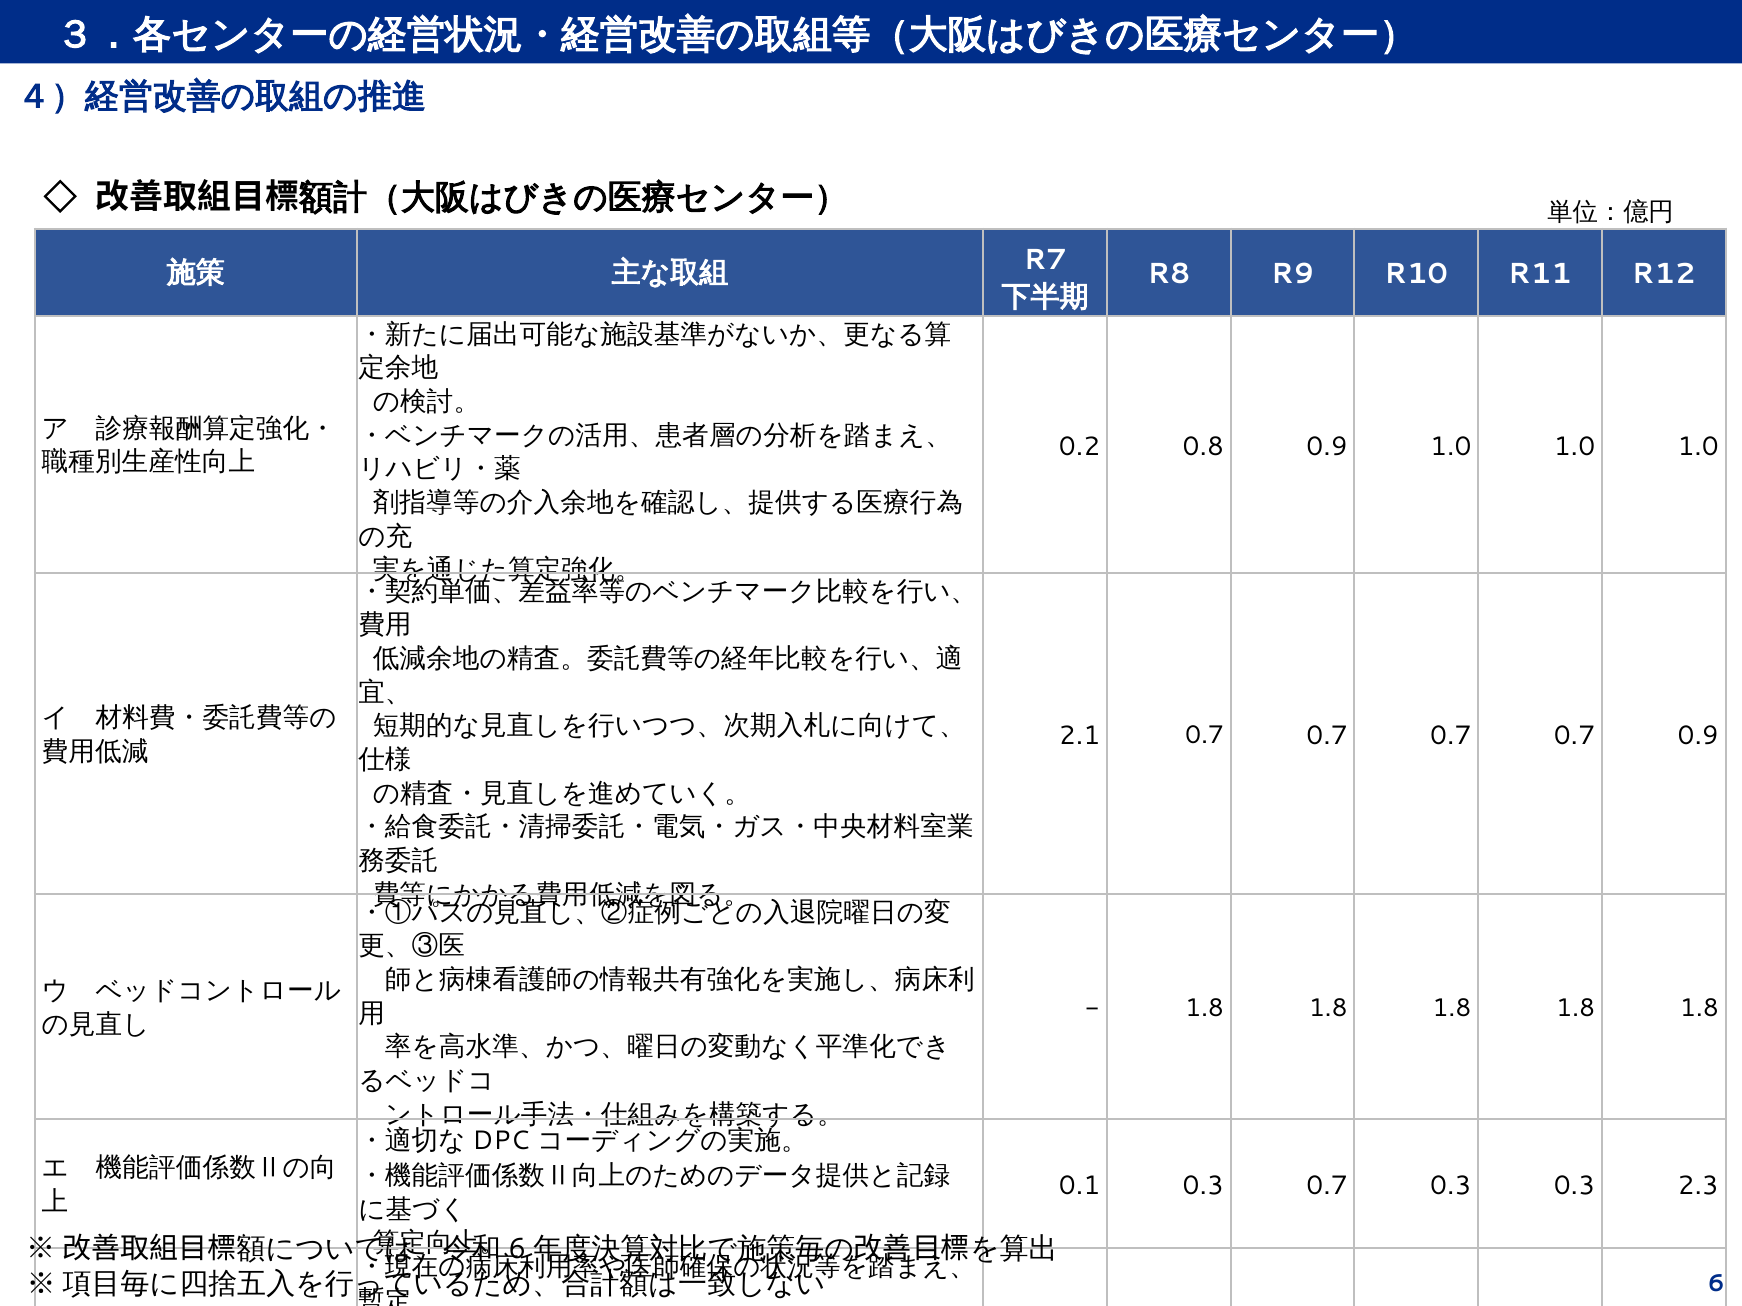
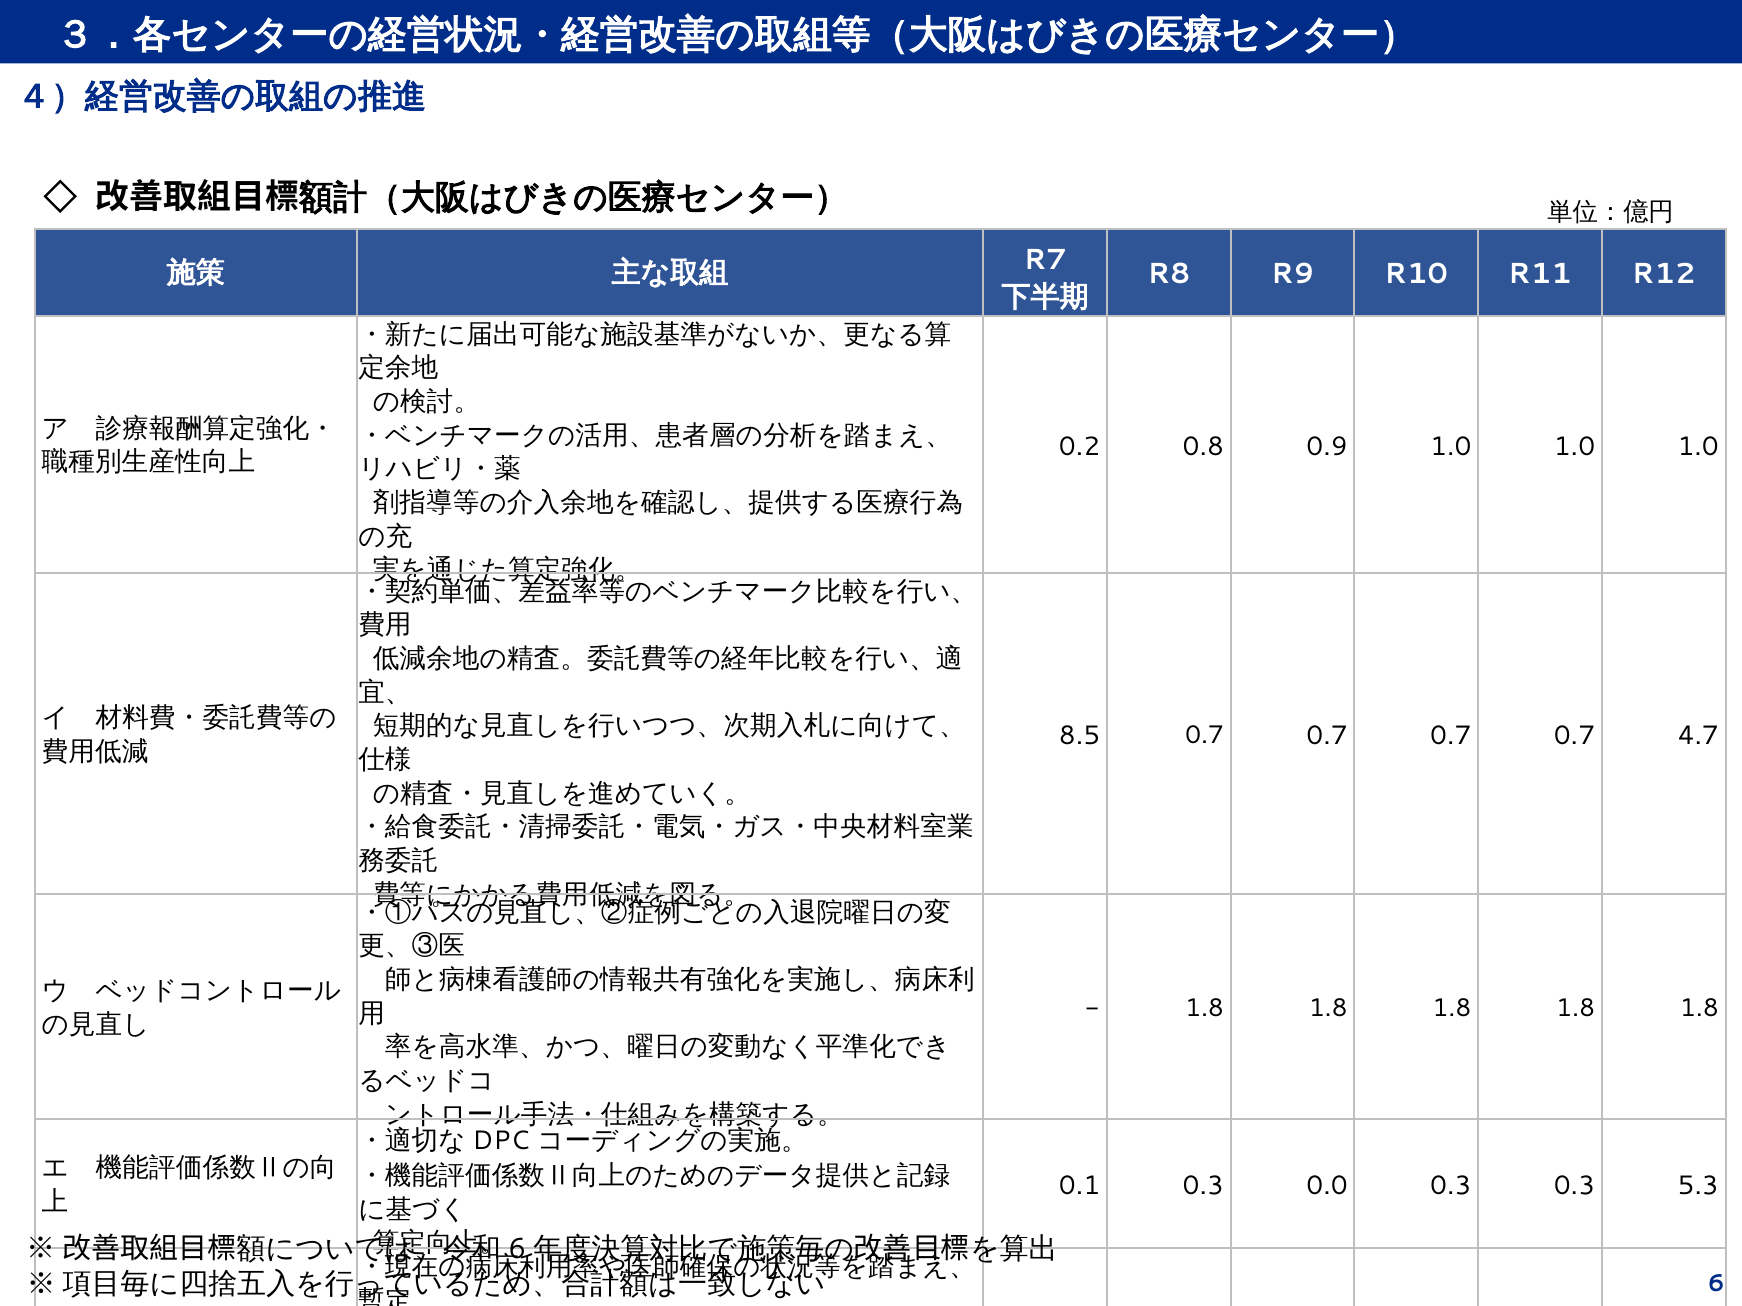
2.1: 2.1 -> 8.5
0.7 0.9: 0.9 -> 4.7
0.3 0.7: 0.7 -> 0.0
2.3: 2.3 -> 5.3
